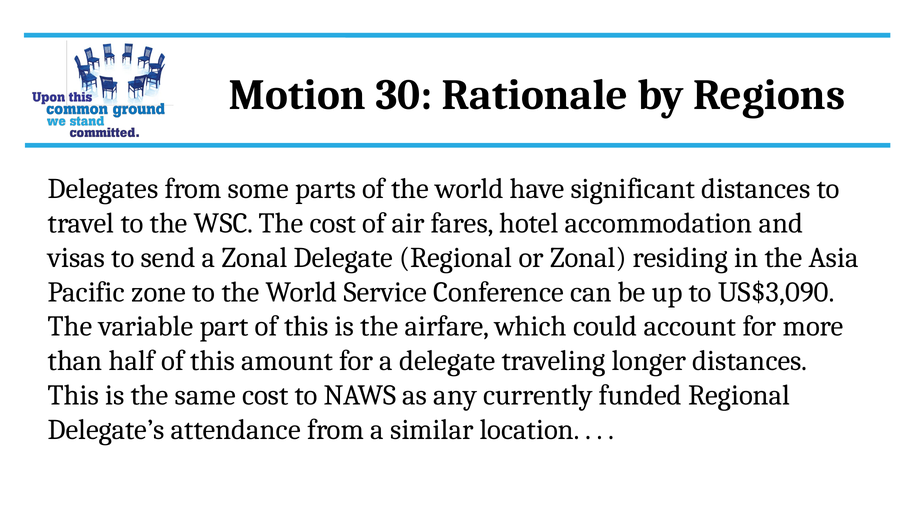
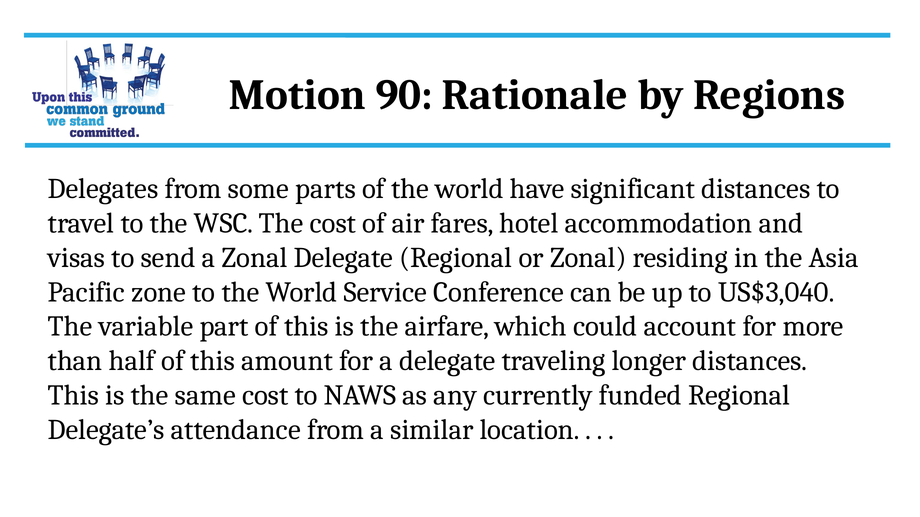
30: 30 -> 90
US$3,090: US$3,090 -> US$3,040
